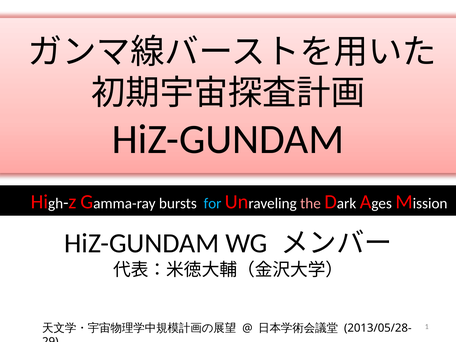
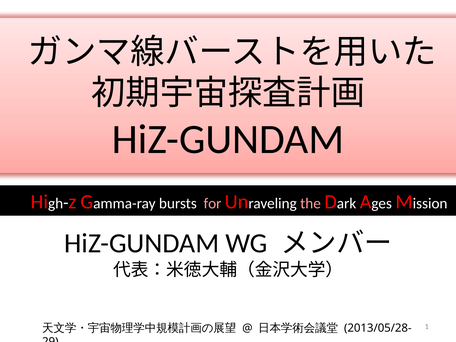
for colour: light blue -> pink
